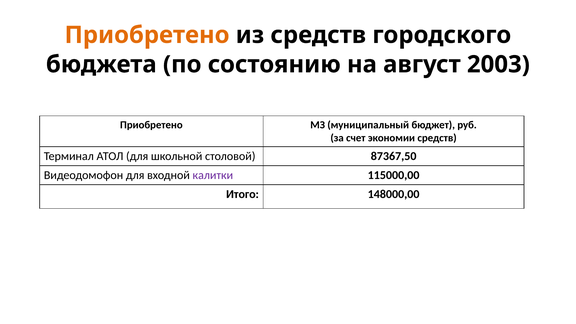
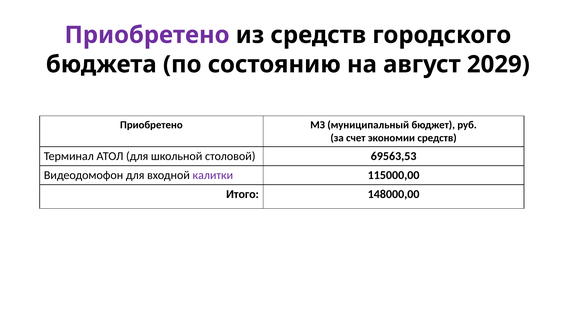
Приобретено at (147, 35) colour: orange -> purple
2003: 2003 -> 2029
87367,50: 87367,50 -> 69563,53
